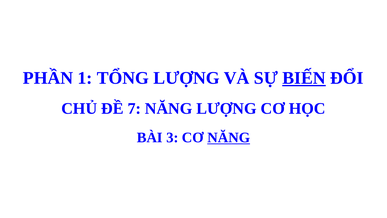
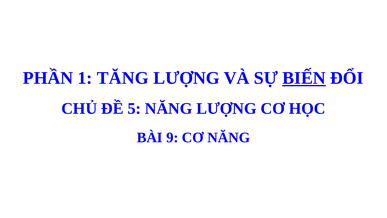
TỔNG: TỔNG -> TĂNG
7: 7 -> 5
3: 3 -> 9
NĂNG at (229, 137) underline: present -> none
